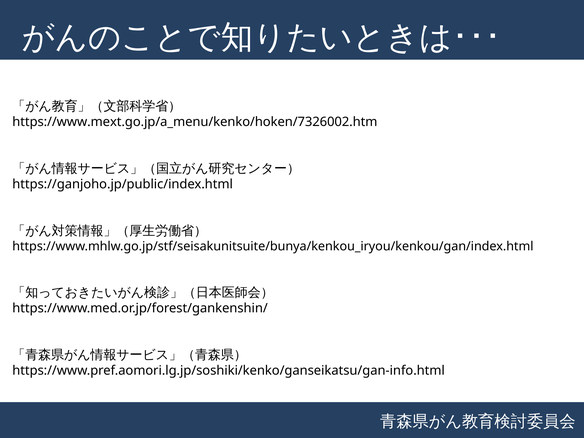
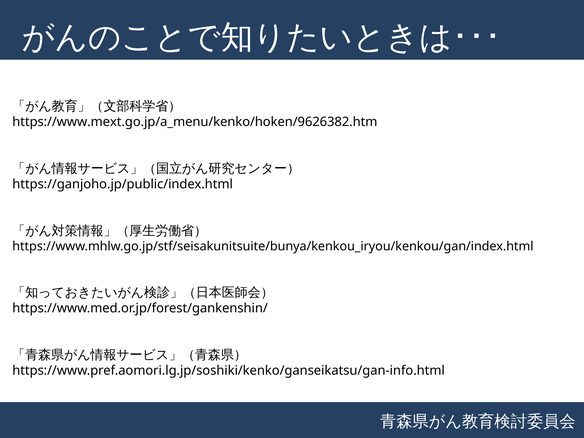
https://www.mext.go.jp/a_menu/kenko/hoken/7326002.htm: https://www.mext.go.jp/a_menu/kenko/hoken/7326002.htm -> https://www.mext.go.jp/a_menu/kenko/hoken/9626382.htm
